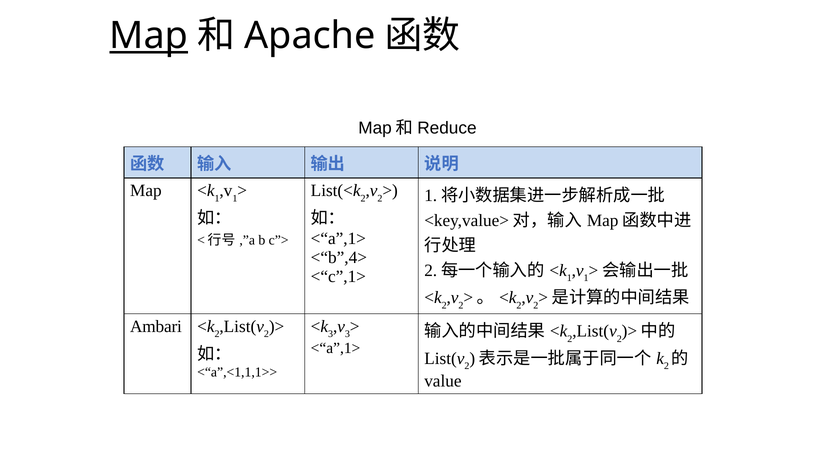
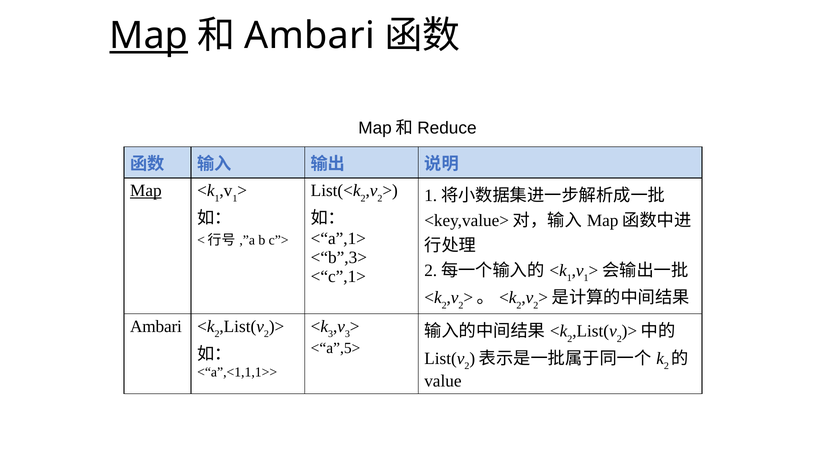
Apache at (310, 36): Apache -> Ambari
Map at (146, 191) underline: none -> present
<“b”,4>: <“b”,4> -> <“b”,3>
<“a”,1> at (336, 348): <“a”,1> -> <“a”,5>
